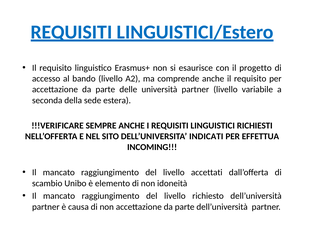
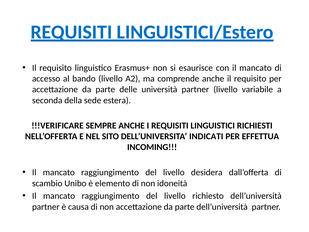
con il progetto: progetto -> mancato
accettati: accettati -> desidera
